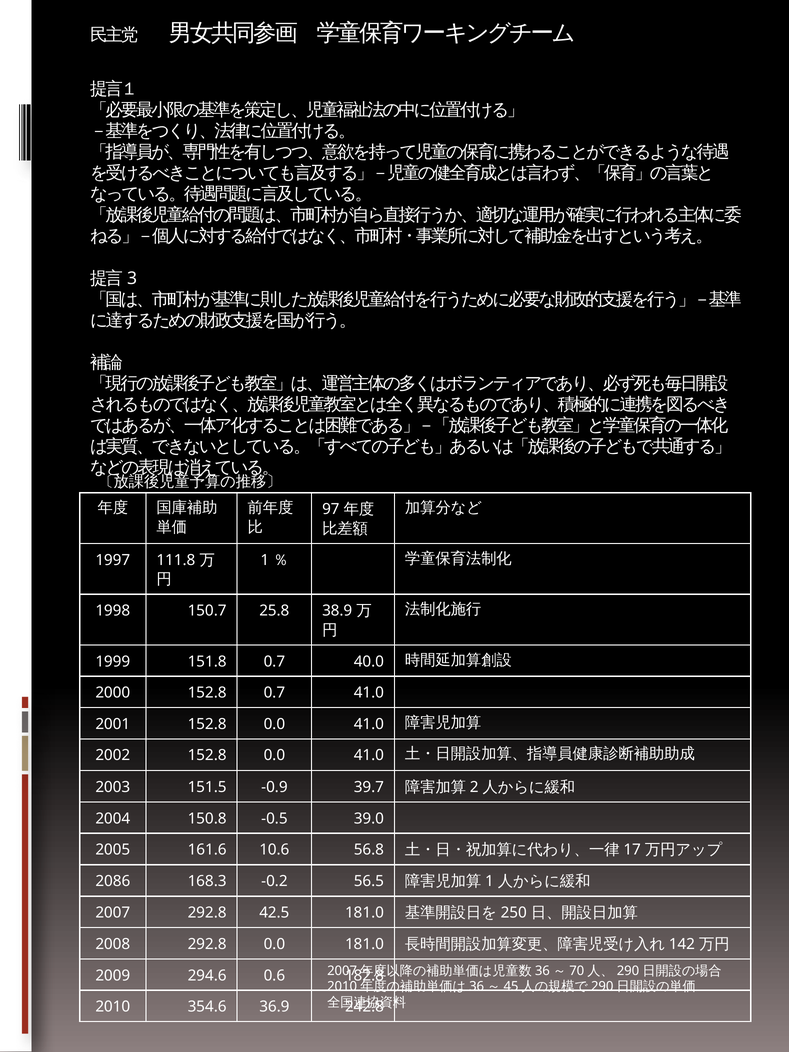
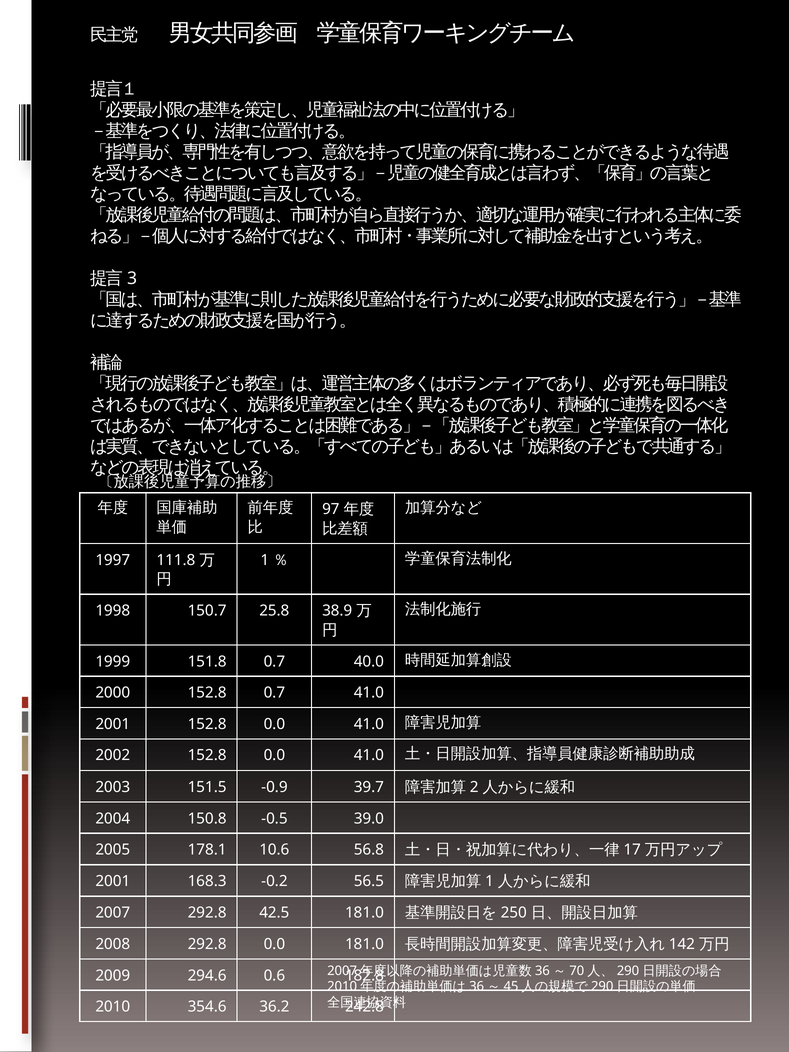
161.6: 161.6 -> 178.1
2086 at (113, 881): 2086 -> 2001
36.9: 36.9 -> 36.2
